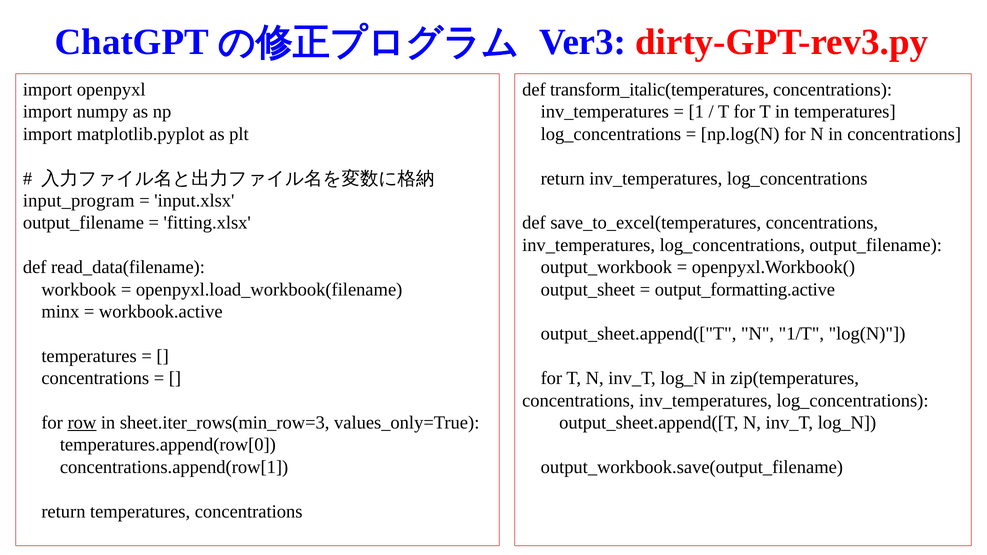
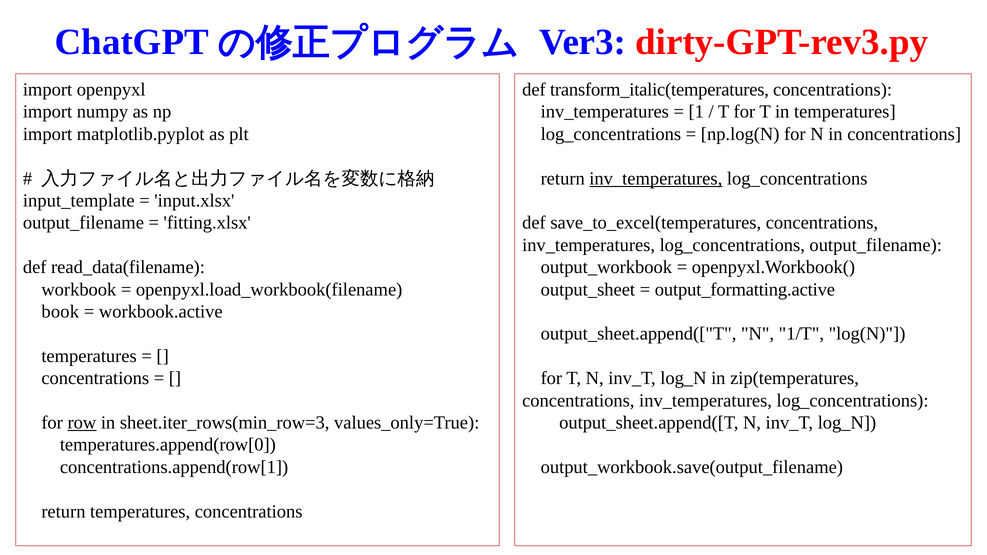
inv_temperatures at (656, 178) underline: none -> present
input_program: input_program -> input_template
minx: minx -> book
